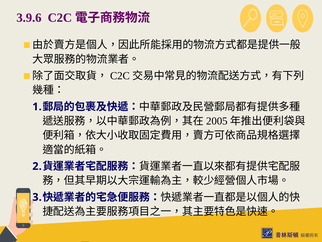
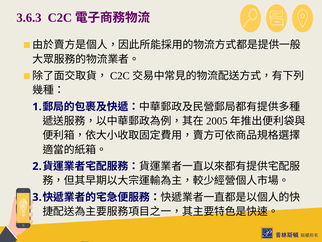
3.9.6: 3.9.6 -> 3.6.3
